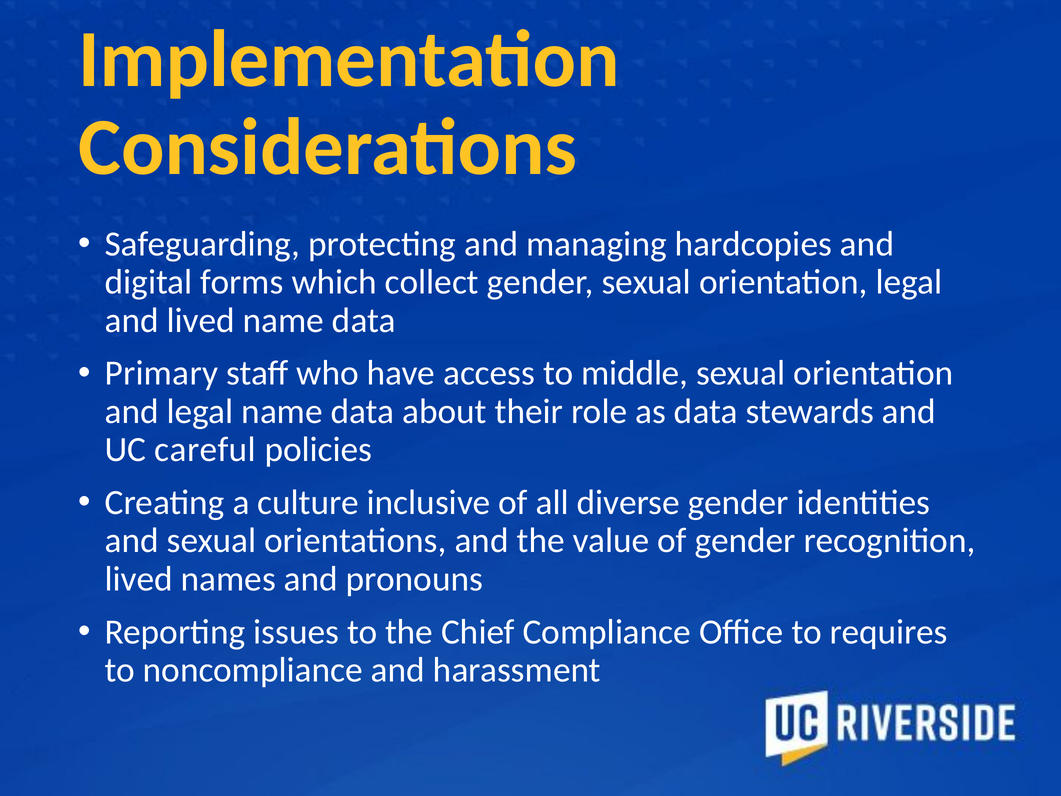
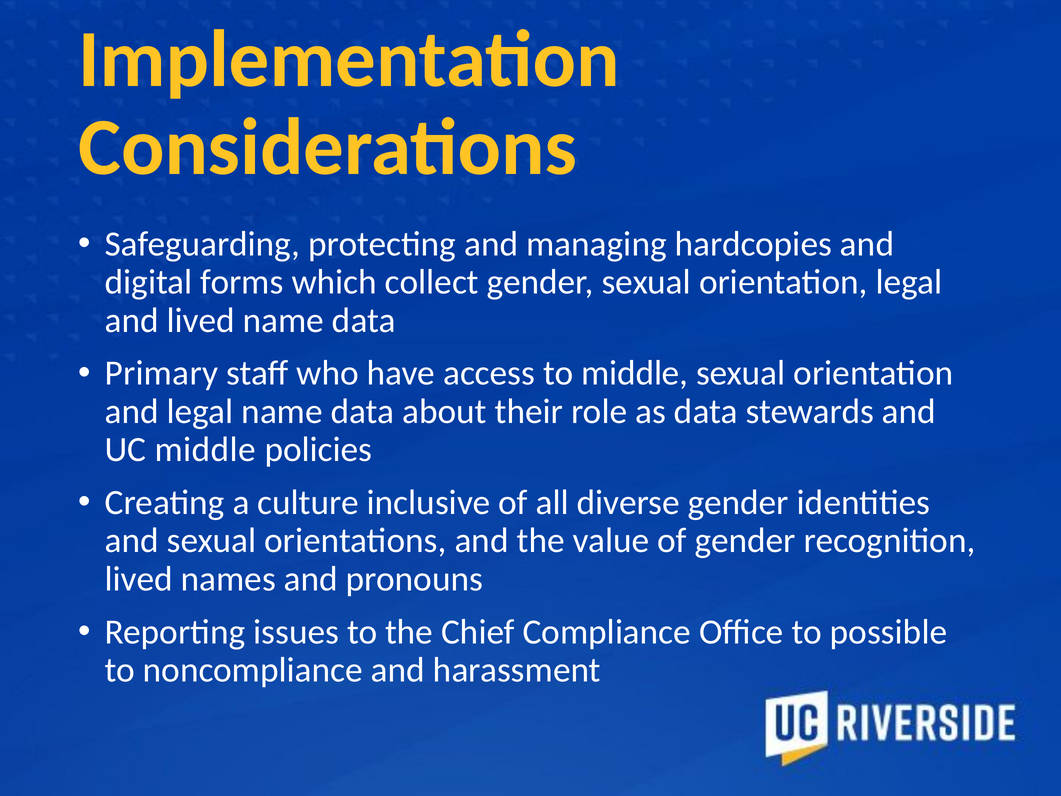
UC careful: careful -> middle
requires: requires -> possible
